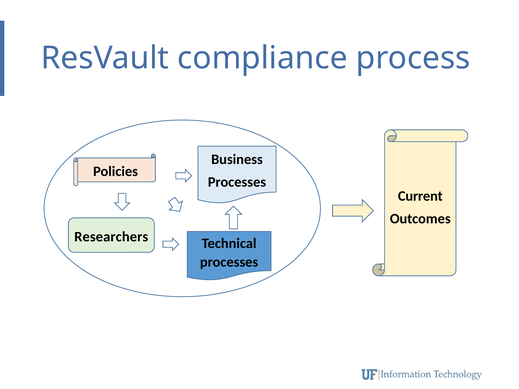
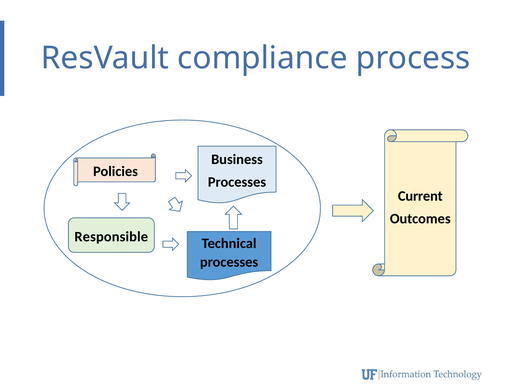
Researchers: Researchers -> Responsible
